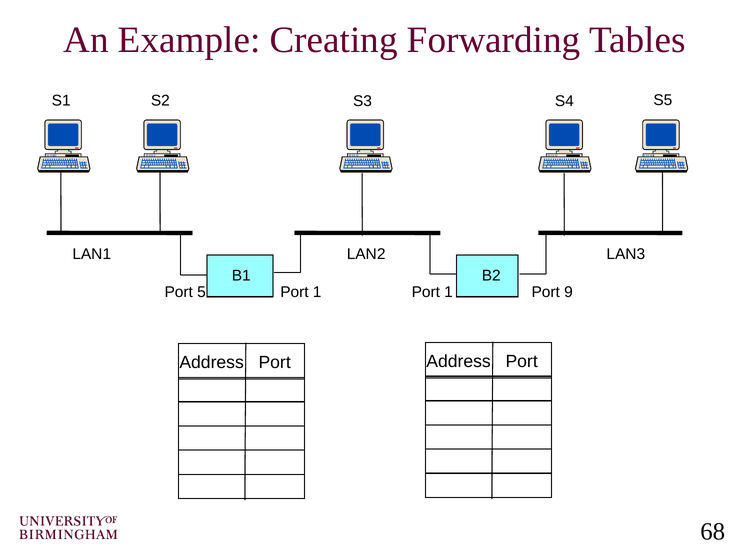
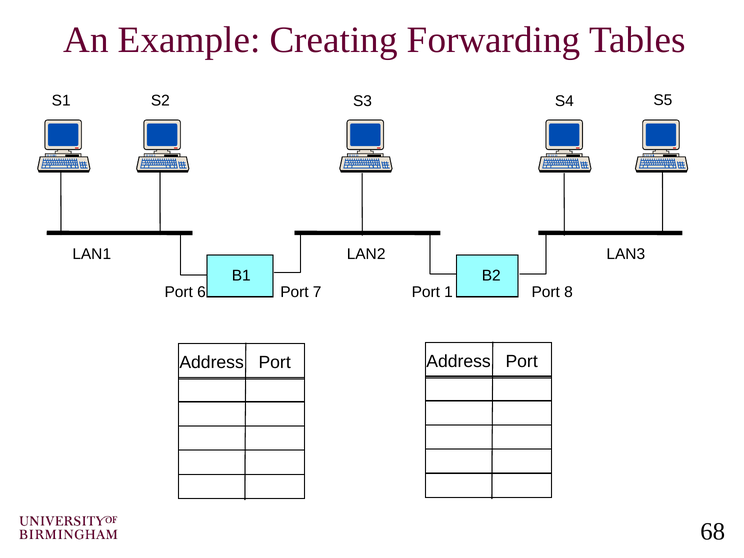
5: 5 -> 6
1 at (317, 292): 1 -> 7
9: 9 -> 8
